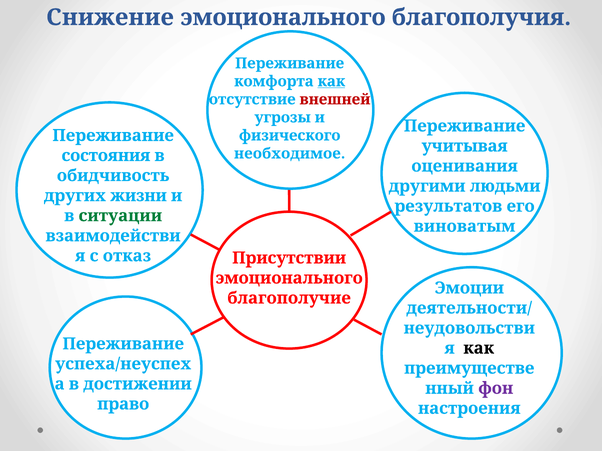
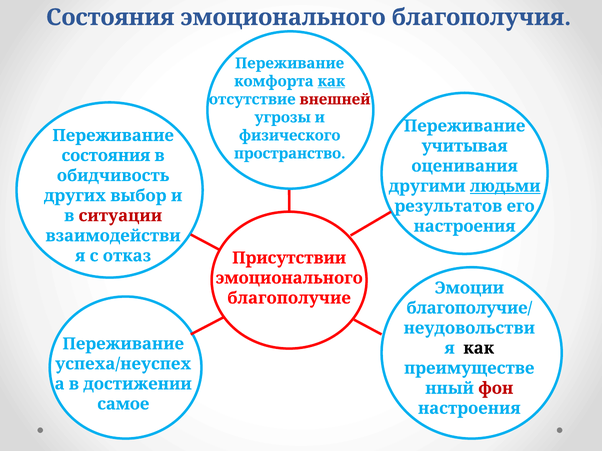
Снижение at (110, 17): Снижение -> Состояния
необходимое: необходимое -> пространство
людьми underline: none -> present
жизни: жизни -> выбор
ситуации colour: green -> red
виноватым at (464, 226): виноватым -> настроения
деятельности/: деятельности/ -> благополучие/
фон colour: purple -> red
право: право -> самое
